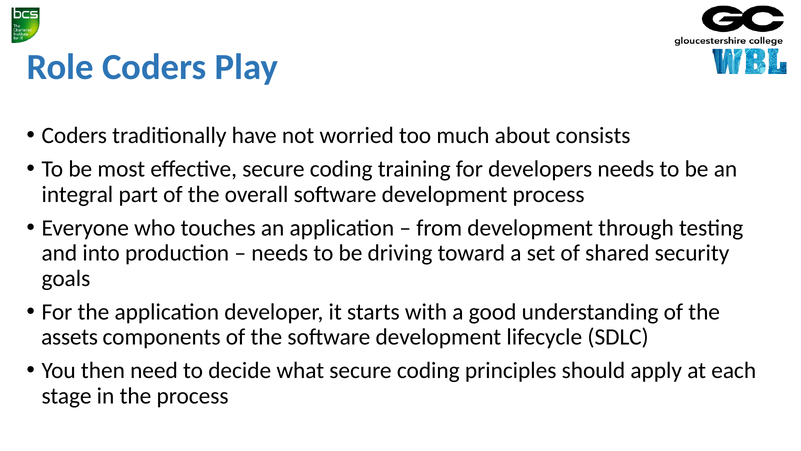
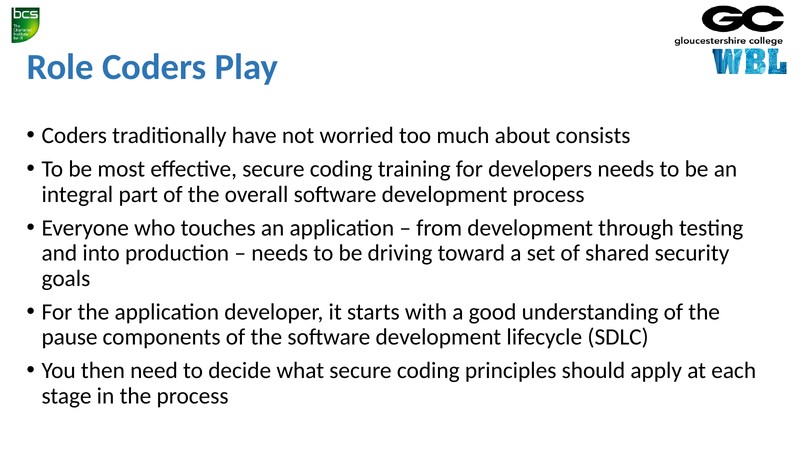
assets: assets -> pause
